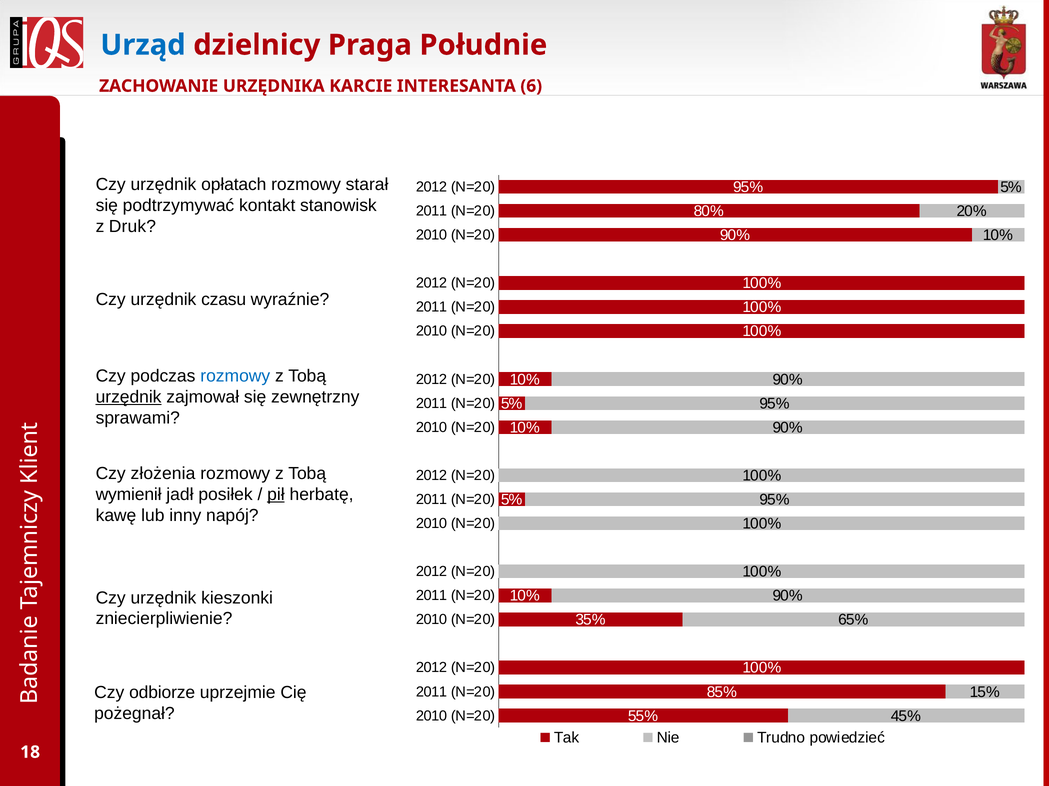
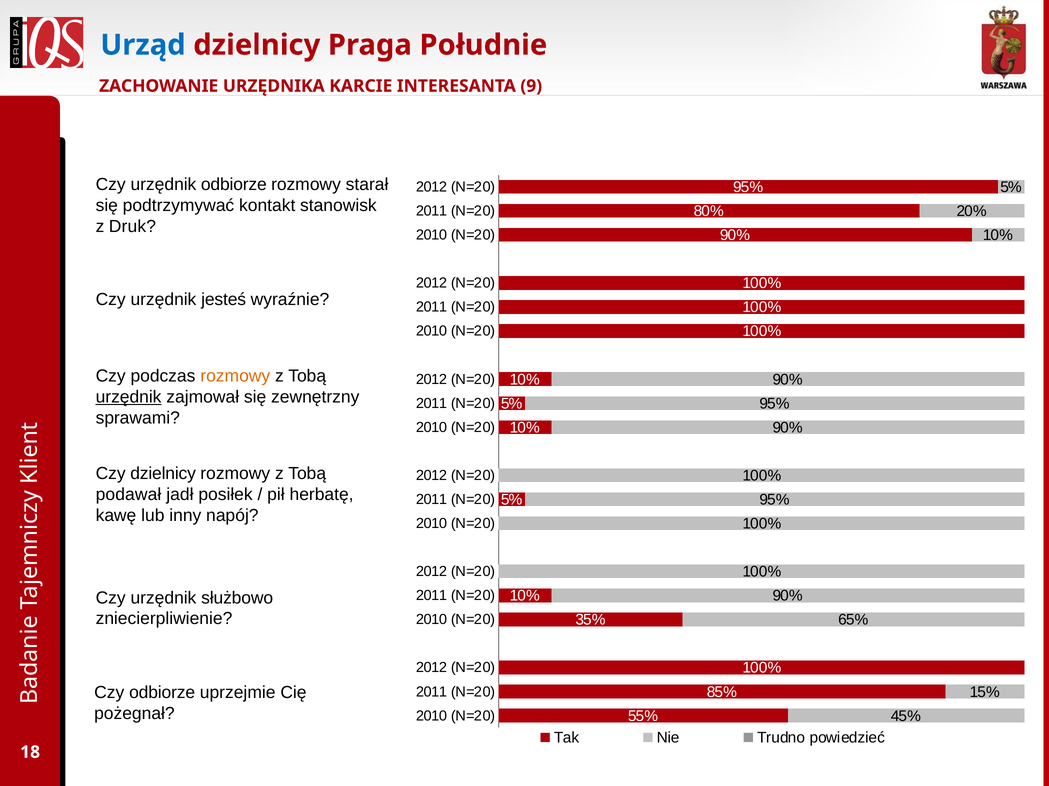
6: 6 -> 9
urzędnik opłatach: opłatach -> odbiorze
czasu: czasu -> jesteś
rozmowy at (235, 376) colour: blue -> orange
Czy złożenia: złożenia -> dzielnicy
wymienił: wymienił -> podawał
pił underline: present -> none
kieszonki: kieszonki -> służbowo
